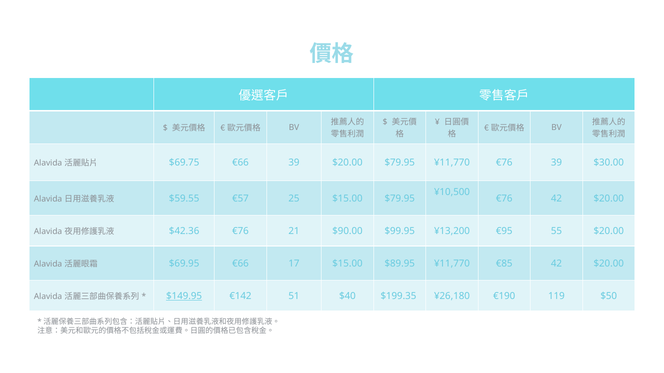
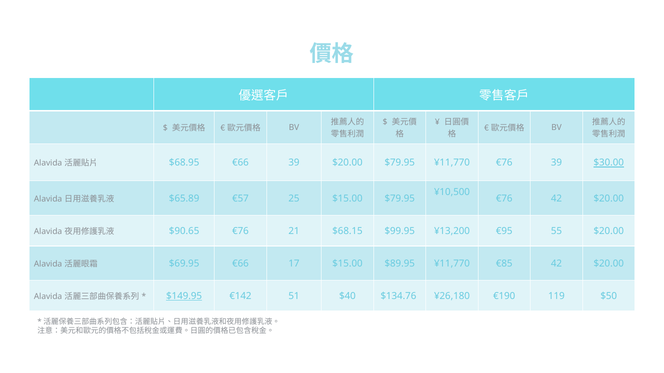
$69.75: $69.75 -> $68.95
$30.00 underline: none -> present
$59.55: $59.55 -> $65.89
$42.36: $42.36 -> $90.65
$90.00: $90.00 -> $68.15
$199.35: $199.35 -> $134.76
